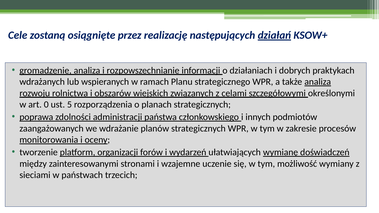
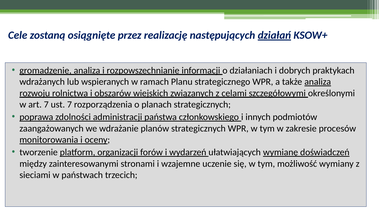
art 0: 0 -> 7
ust 5: 5 -> 7
